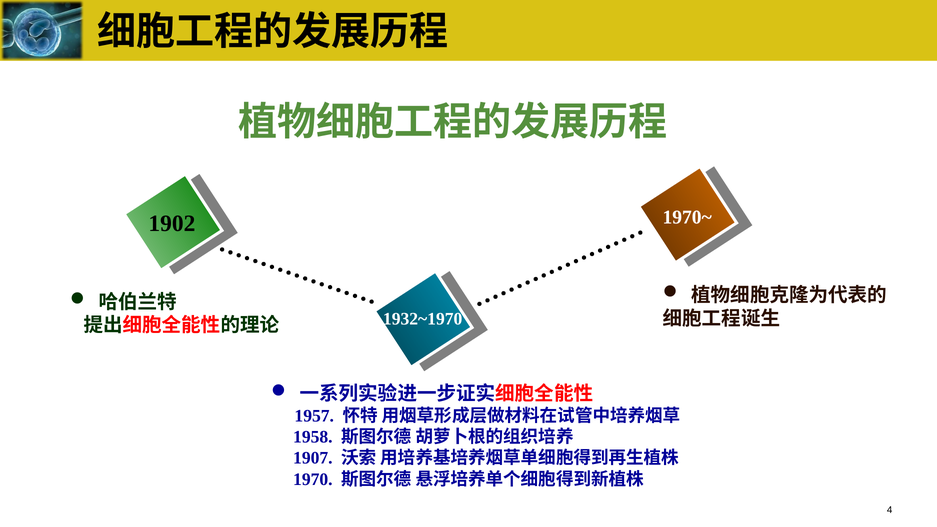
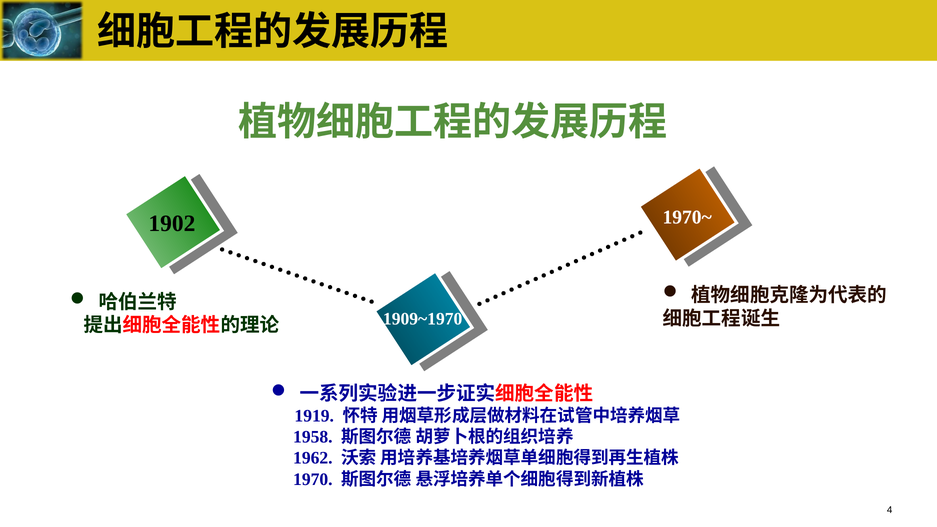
1932~1970: 1932~1970 -> 1909~1970
1957: 1957 -> 1919
1907: 1907 -> 1962
